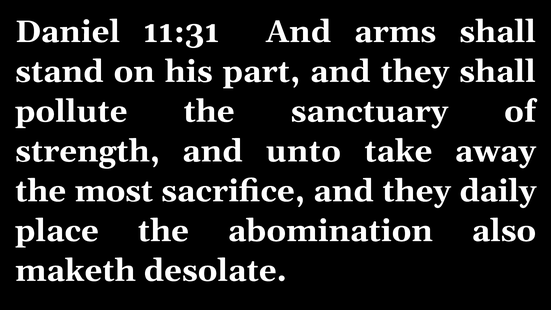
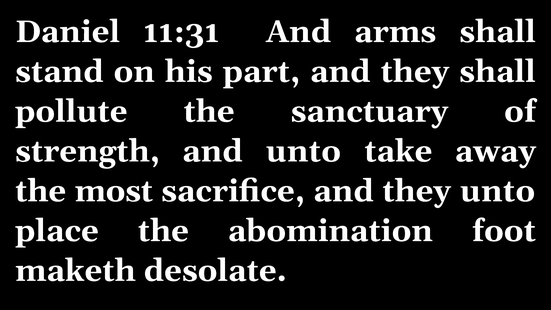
they daily: daily -> unto
also: also -> foot
